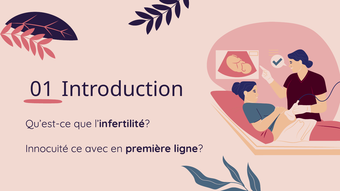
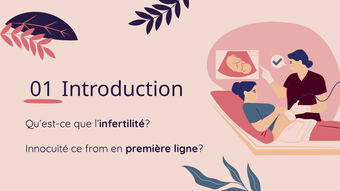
avec: avec -> from
